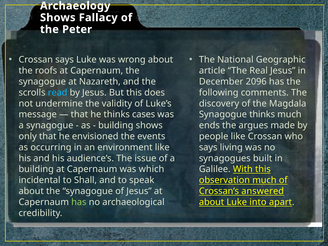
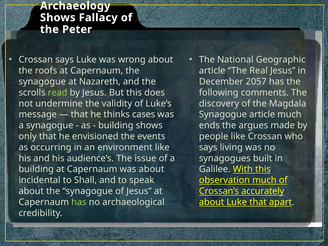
2096: 2096 -> 2057
read colour: light blue -> light green
Synagogue thinks: thinks -> article
was which: which -> about
answered: answered -> accurately
Luke into: into -> that
